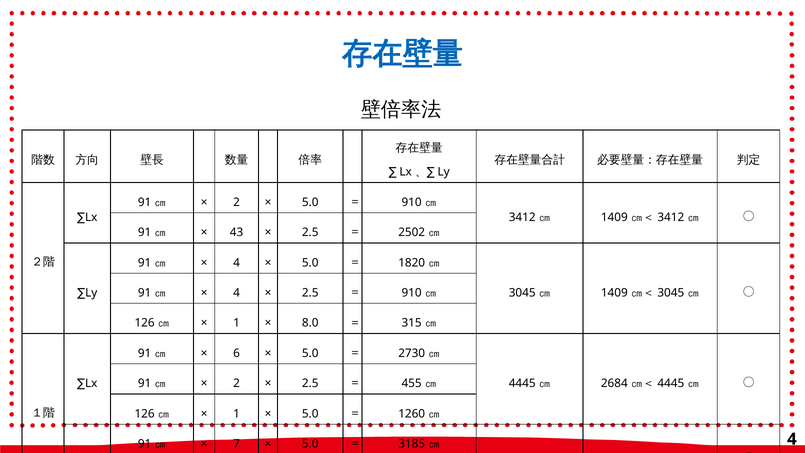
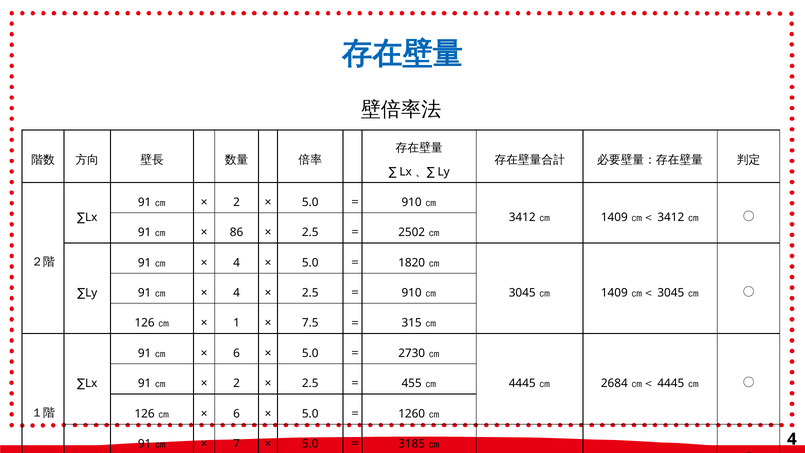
43: 43 -> 86
8.0: 8.0 -> 7.5
1 at (237, 414): 1 -> 6
